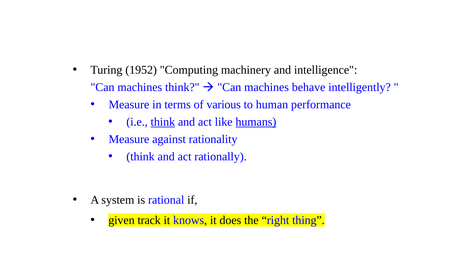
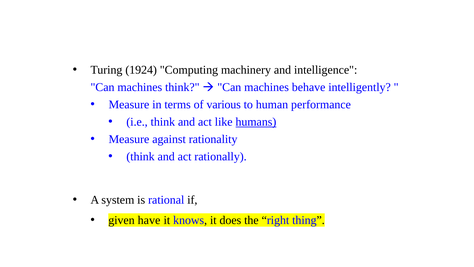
1952: 1952 -> 1924
think at (163, 122) underline: present -> none
track: track -> have
